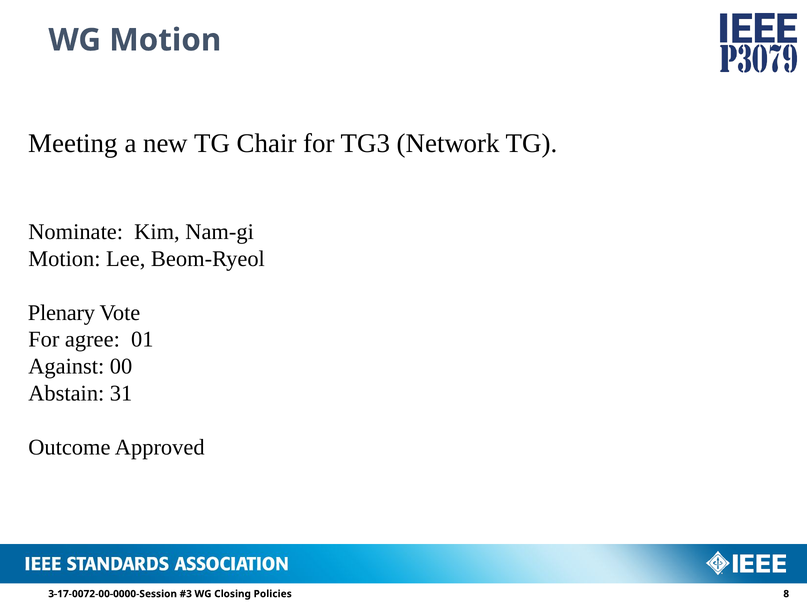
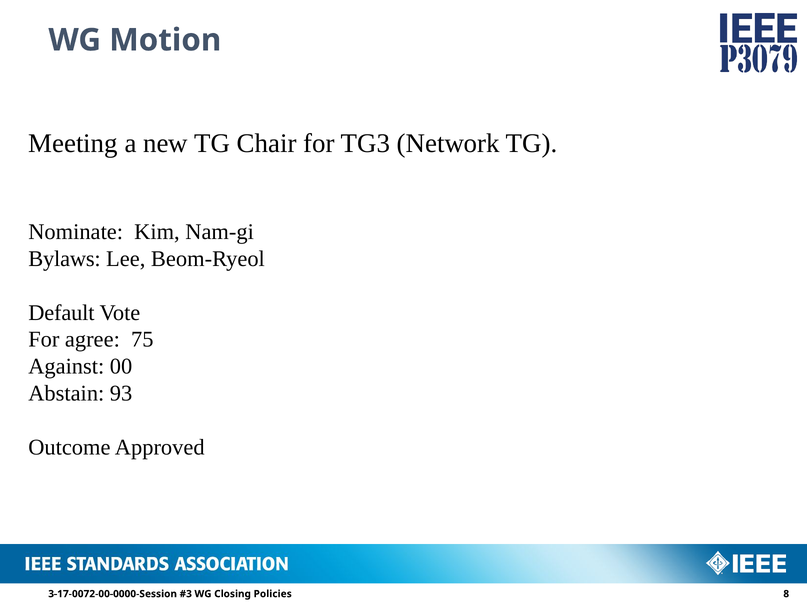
Motion at (64, 259): Motion -> Bylaws
Plenary: Plenary -> Default
01: 01 -> 75
31: 31 -> 93
